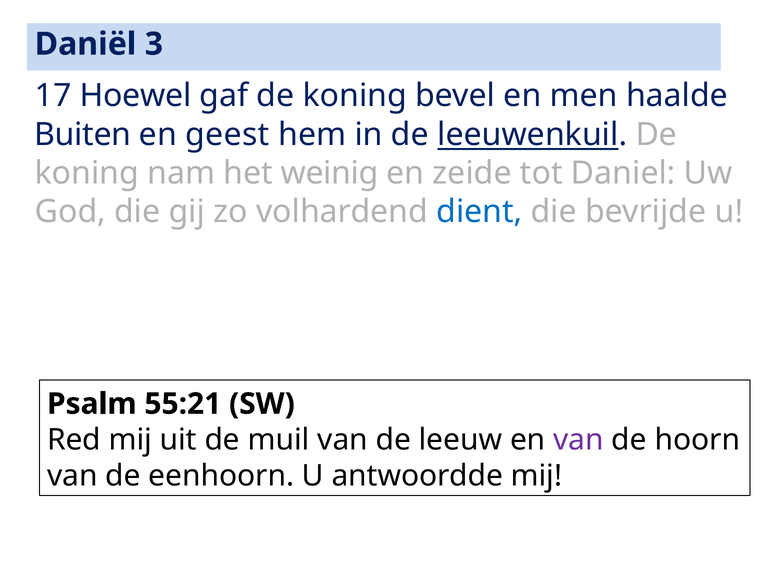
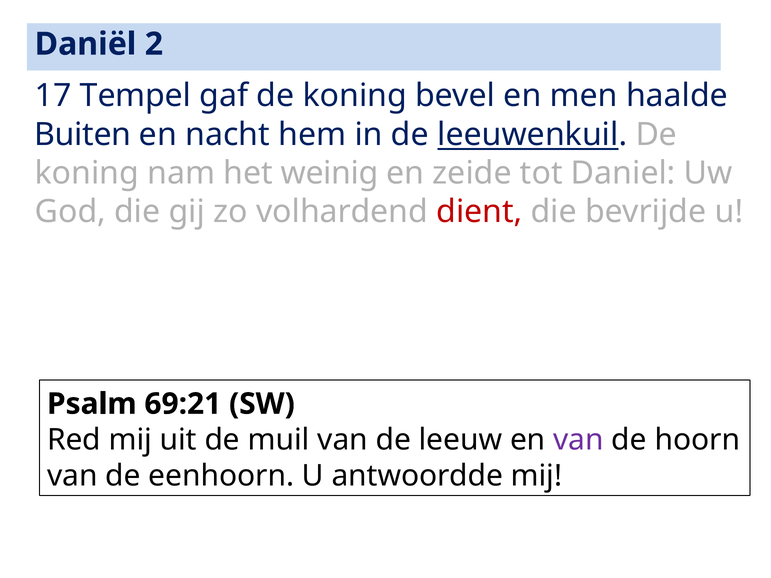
3: 3 -> 2
Hoewel: Hoewel -> Tempel
geest: geest -> nacht
dient colour: blue -> red
55:21: 55:21 -> 69:21
